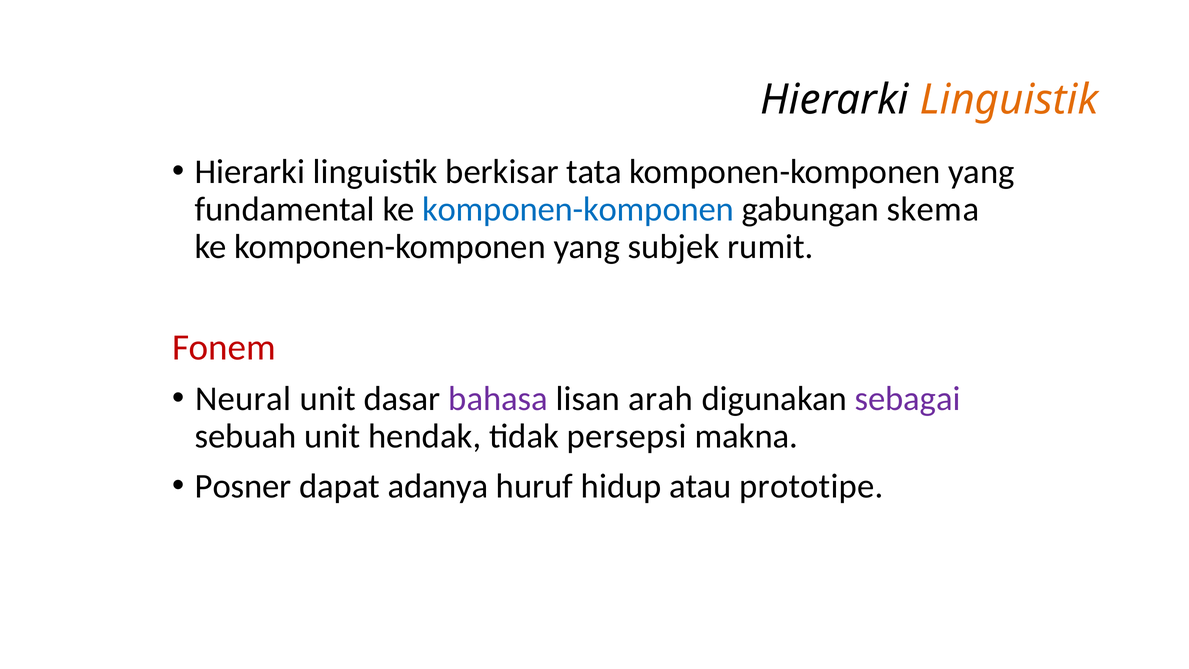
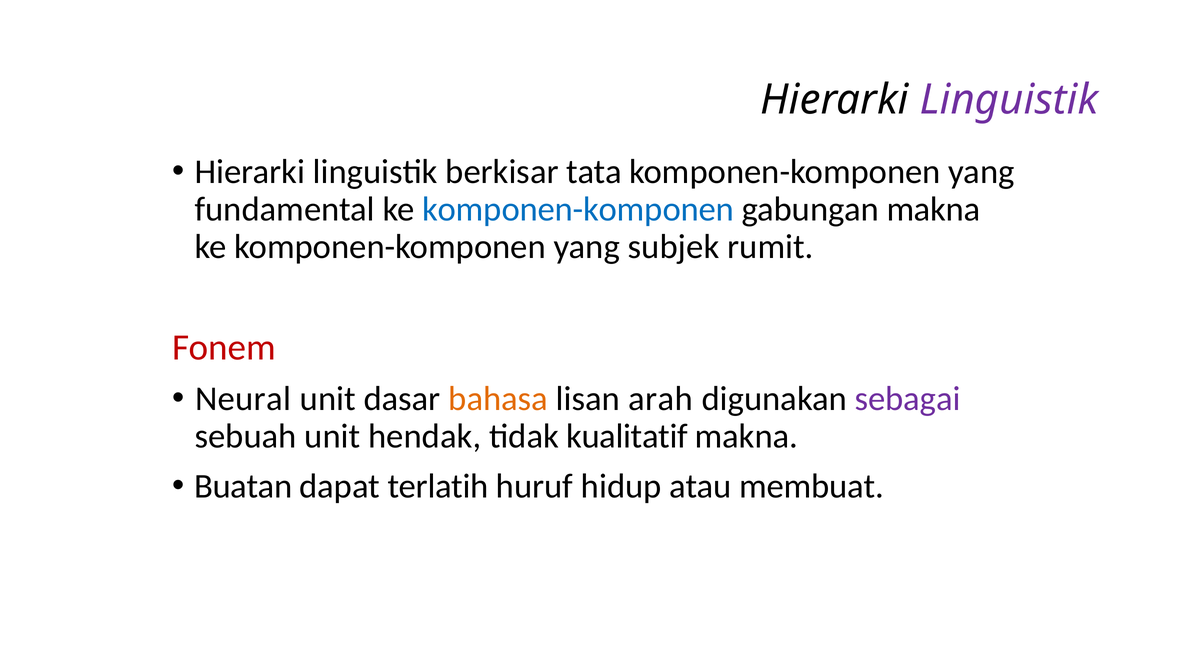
Linguistik at (1009, 100) colour: orange -> purple
gabungan skema: skema -> makna
bahasa colour: purple -> orange
persepsi: persepsi -> kualitatif
Posner: Posner -> Buatan
adanya: adanya -> terlatih
prototipe: prototipe -> membuat
